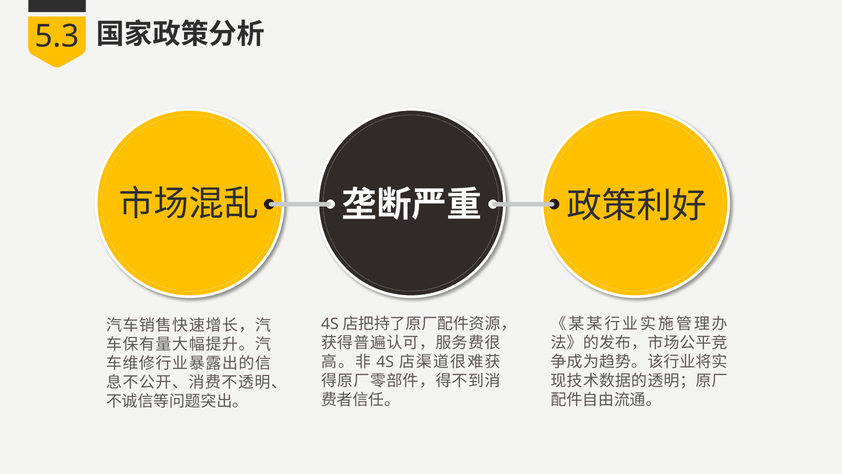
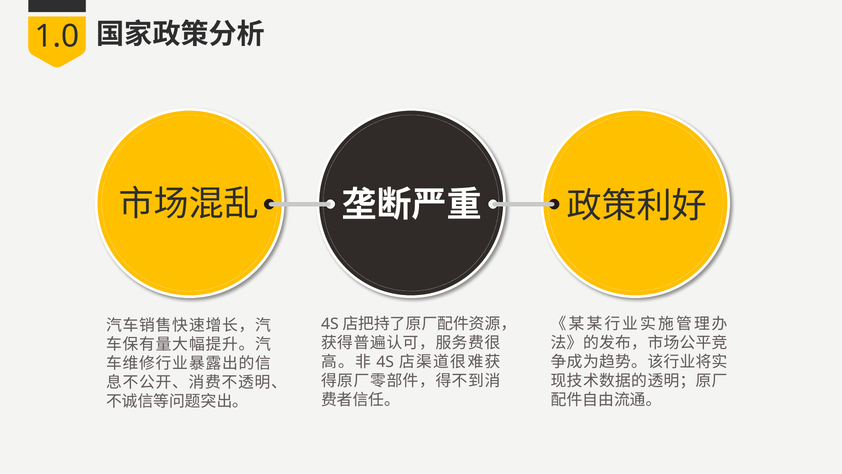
5.3: 5.3 -> 1.0
